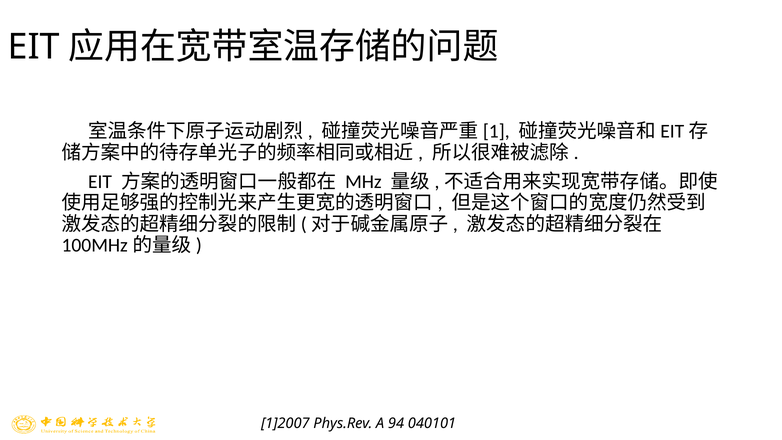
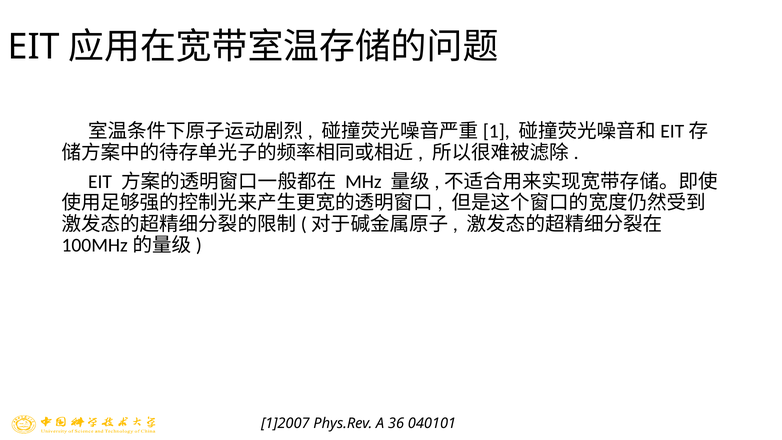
94: 94 -> 36
